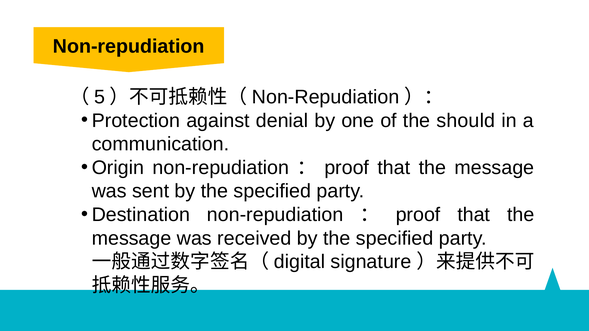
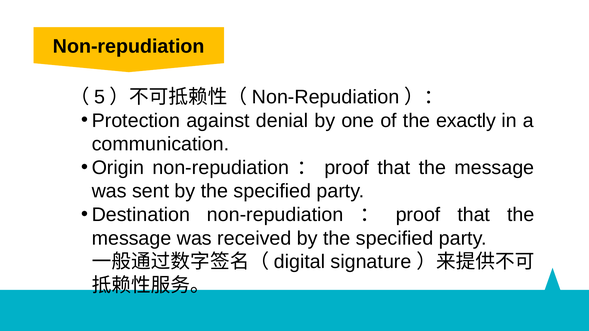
should: should -> exactly
